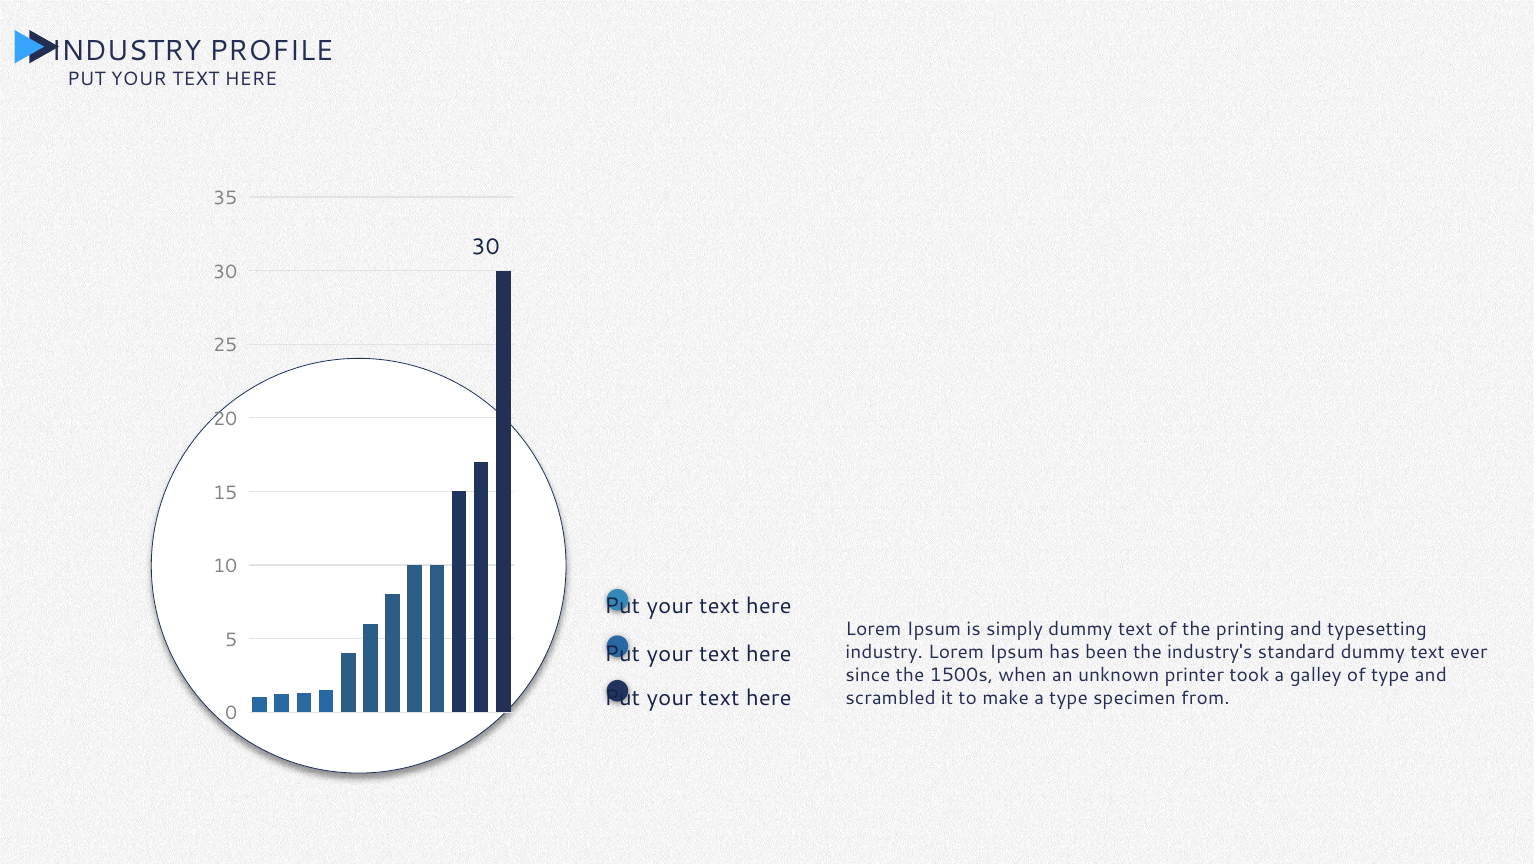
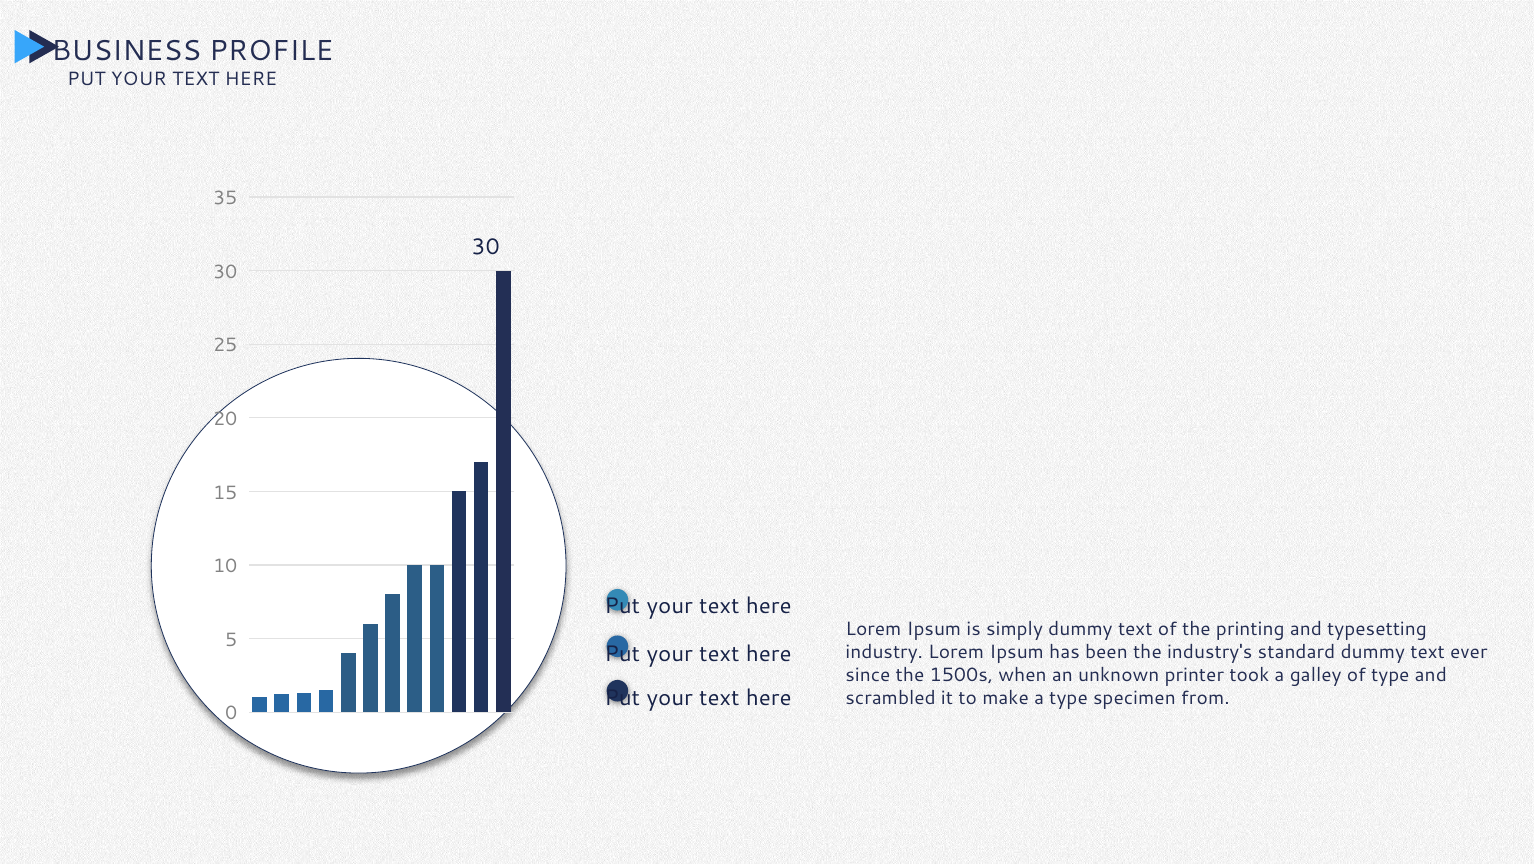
INDUSTRY at (126, 51): INDUSTRY -> BUSINESS
